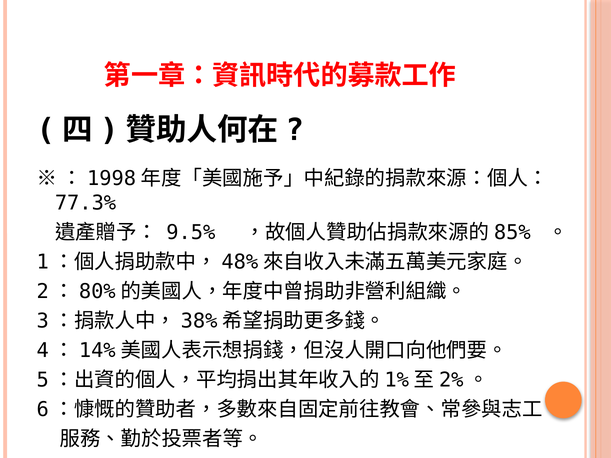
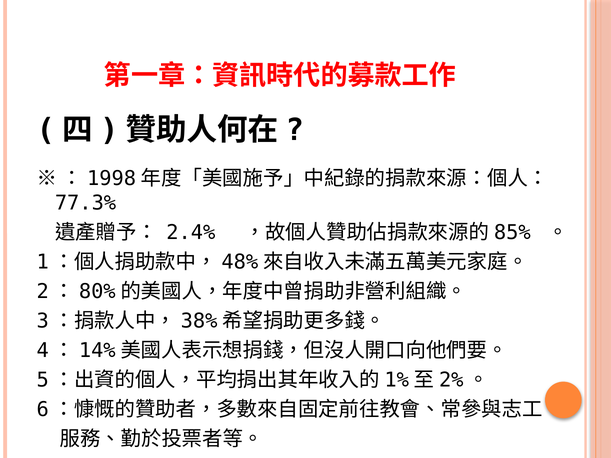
9.5%: 9.5% -> 2.4%
